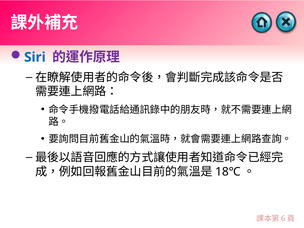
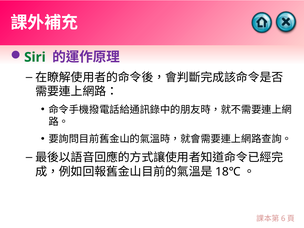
Siri colour: blue -> green
